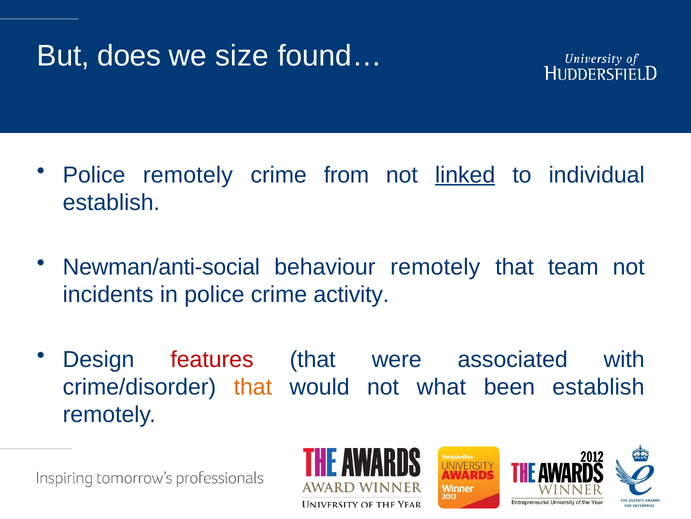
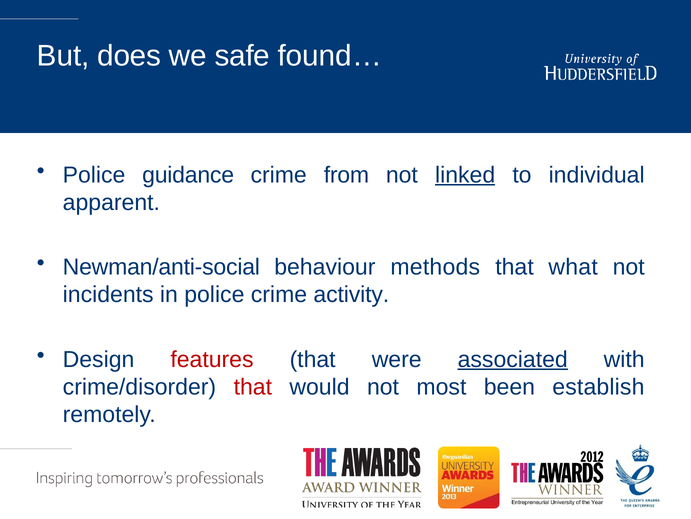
size: size -> safe
Police remotely: remotely -> guidance
establish at (111, 202): establish -> apparent
behaviour remotely: remotely -> methods
team: team -> what
associated underline: none -> present
that at (253, 387) colour: orange -> red
what: what -> most
